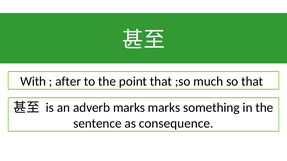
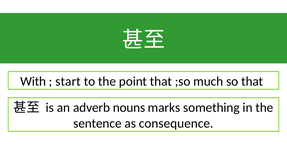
after: after -> start
adverb marks: marks -> nouns
